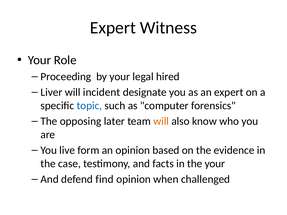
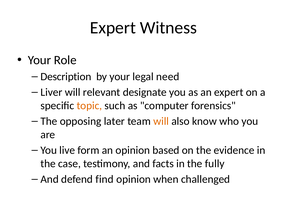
Proceeding: Proceeding -> Description
hired: hired -> need
incident: incident -> relevant
topic colour: blue -> orange
the your: your -> fully
